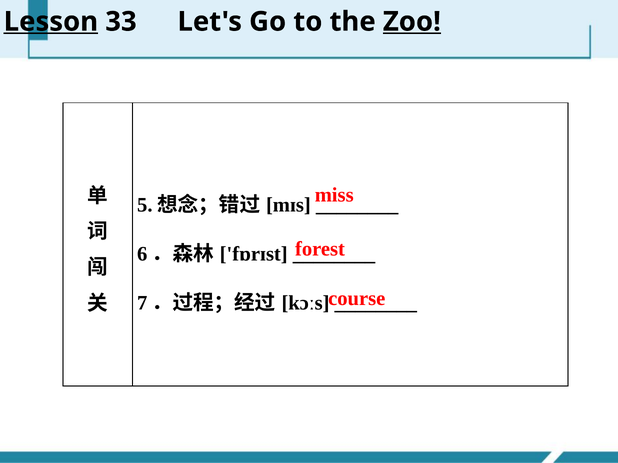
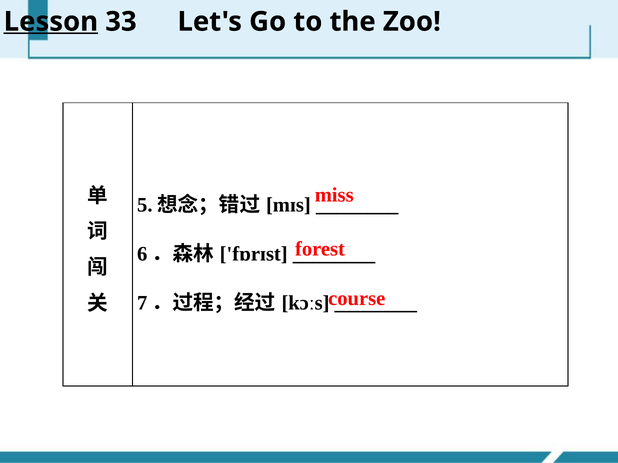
Zoo underline: present -> none
